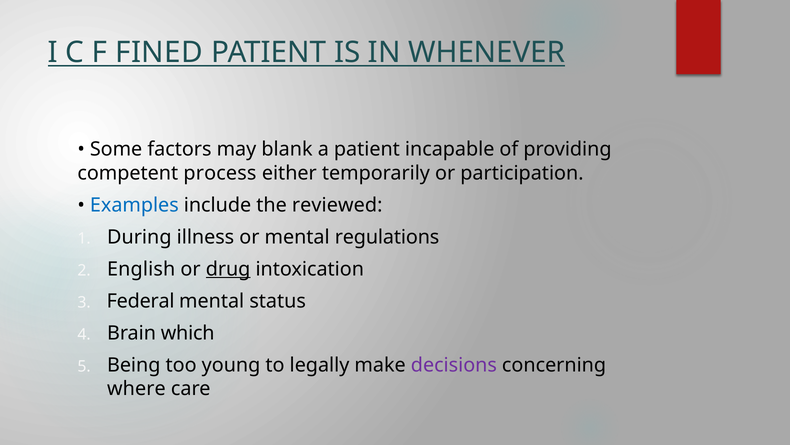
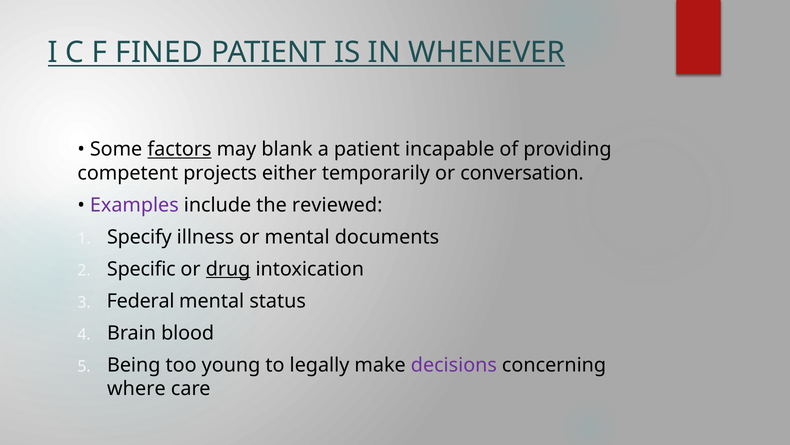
factors underline: none -> present
process: process -> projects
participation: participation -> conversation
Examples colour: blue -> purple
During: During -> Specify
regulations: regulations -> documents
English: English -> Specific
which: which -> blood
